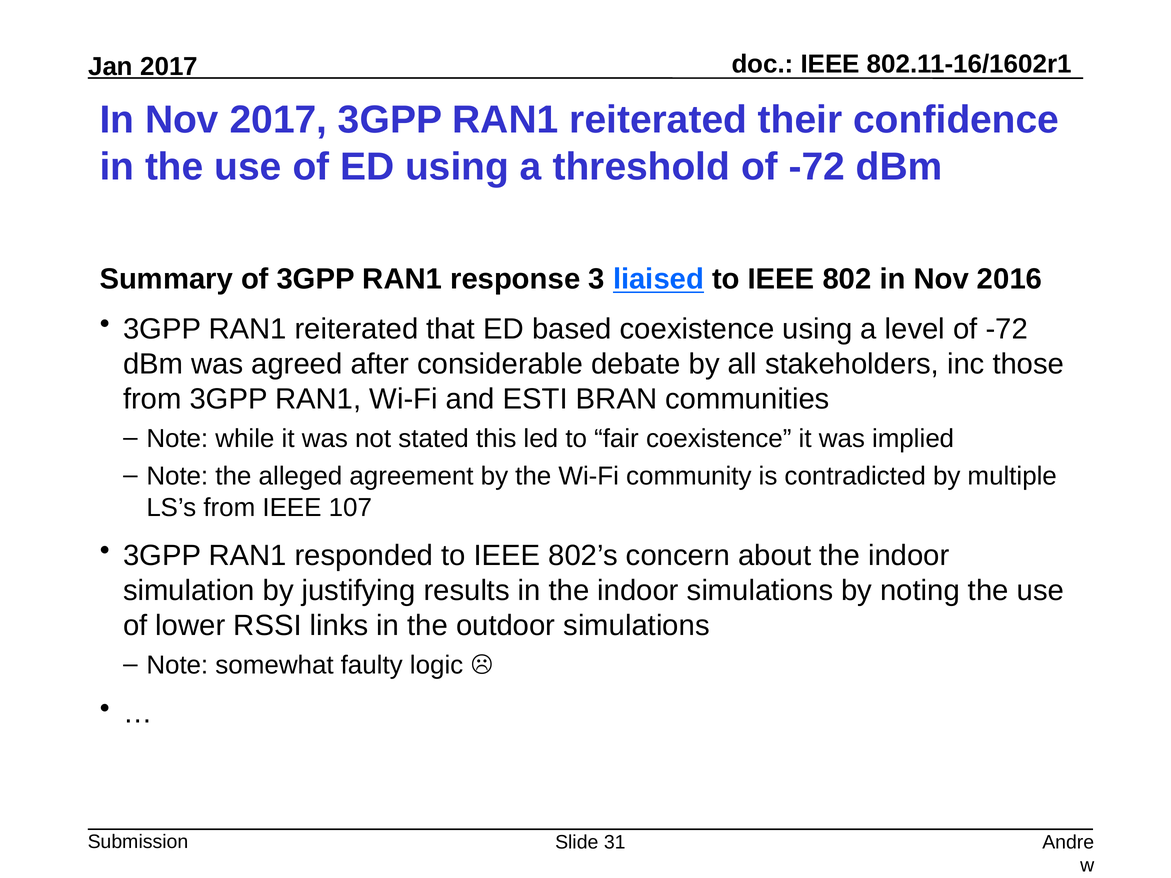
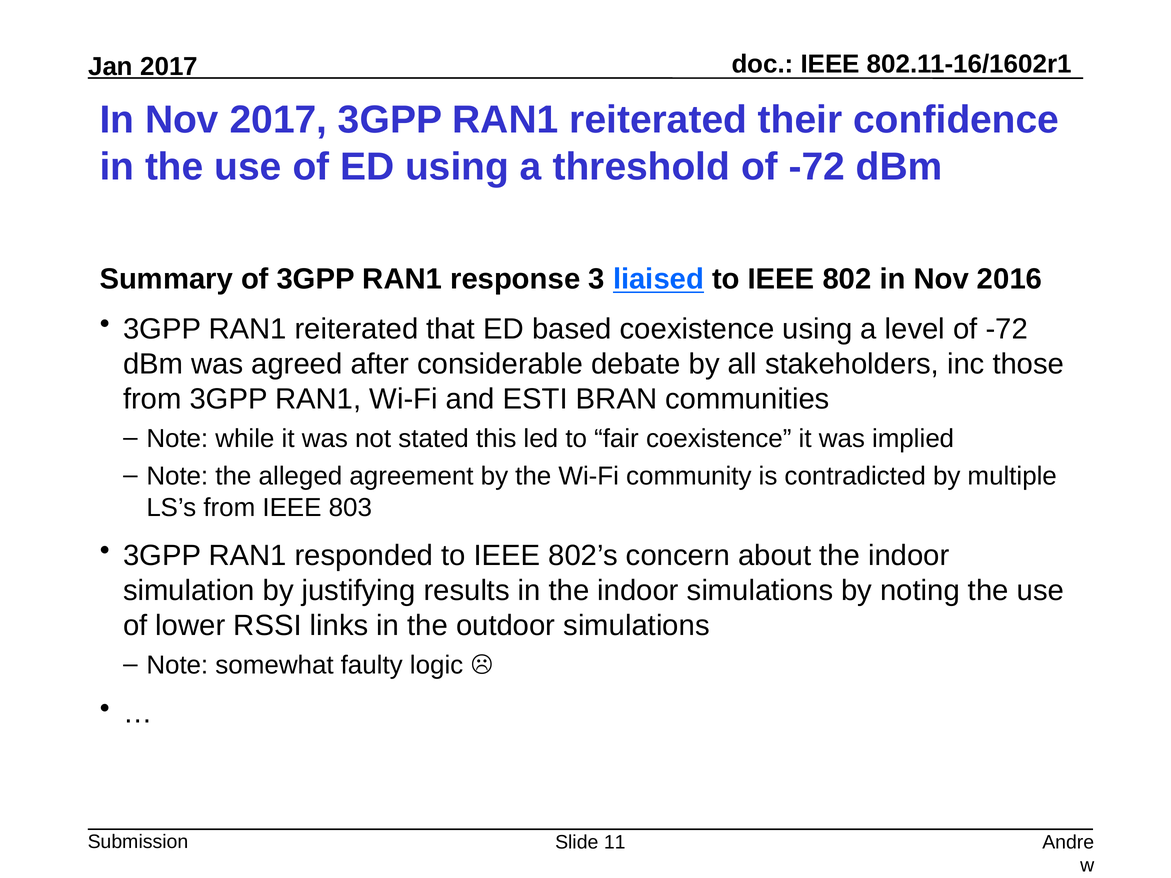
107: 107 -> 803
31: 31 -> 11
